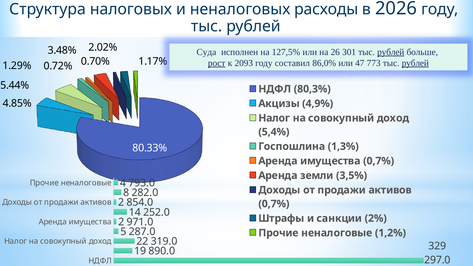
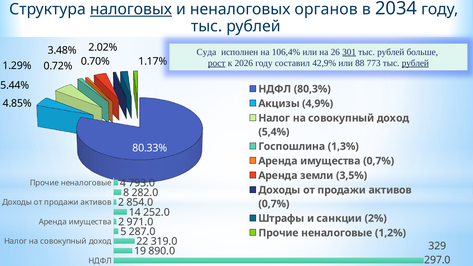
налоговых underline: none -> present
расходы: расходы -> органов
2026: 2026 -> 2034
127,5%: 127,5% -> 106,4%
301 underline: none -> present
рублей at (391, 52) underline: present -> none
2093: 2093 -> 2026
86,0%: 86,0% -> 42,9%
47: 47 -> 88
